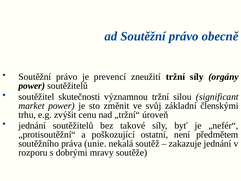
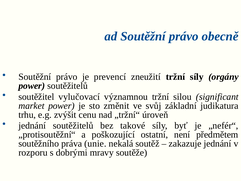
skutečnosti: skutečnosti -> vylučovací
členskými: členskými -> judikatura
